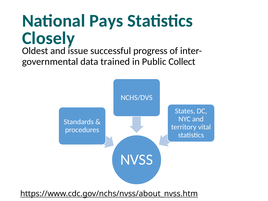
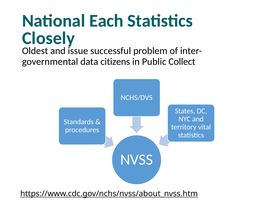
Pays: Pays -> Each
progress: progress -> problem
trained: trained -> citizens
